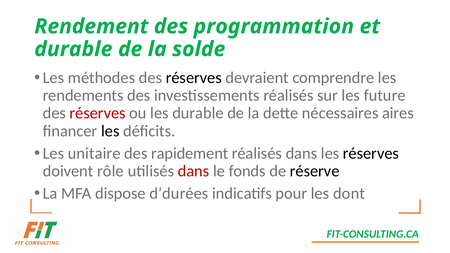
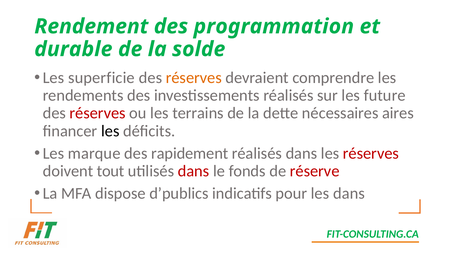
méthodes: méthodes -> superficie
réserves at (194, 78) colour: black -> orange
les durable: durable -> terrains
unitaire: unitaire -> marque
réserves at (371, 153) colour: black -> red
rôle: rôle -> tout
réserve colour: black -> red
d’durées: d’durées -> d’publics
les dont: dont -> dans
